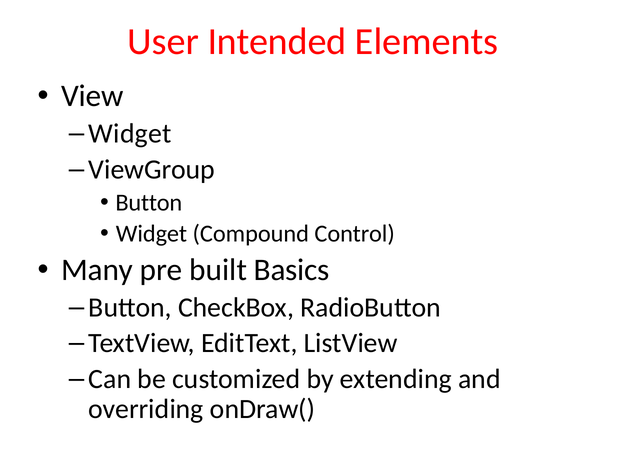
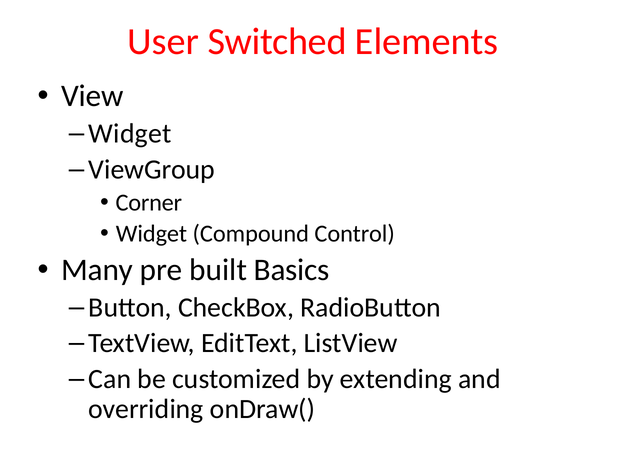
Intended: Intended -> Switched
Button at (149, 202): Button -> Corner
